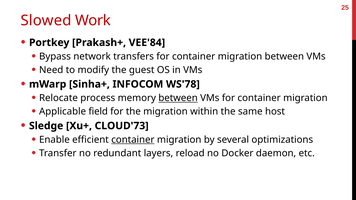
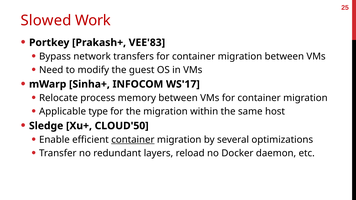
VEE'84: VEE'84 -> VEE'83
WS'78: WS'78 -> WS'17
between at (178, 98) underline: present -> none
field: field -> type
CLOUD'73: CLOUD'73 -> CLOUD'50
